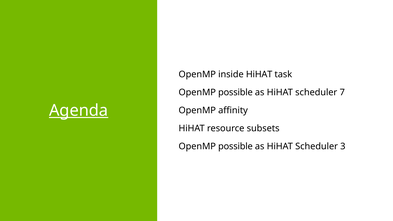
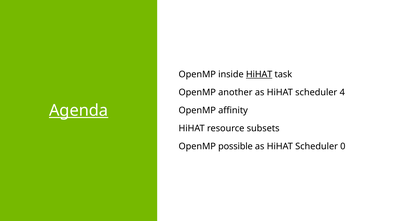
HiHAT at (259, 74) underline: none -> present
possible at (235, 92): possible -> another
7: 7 -> 4
3: 3 -> 0
